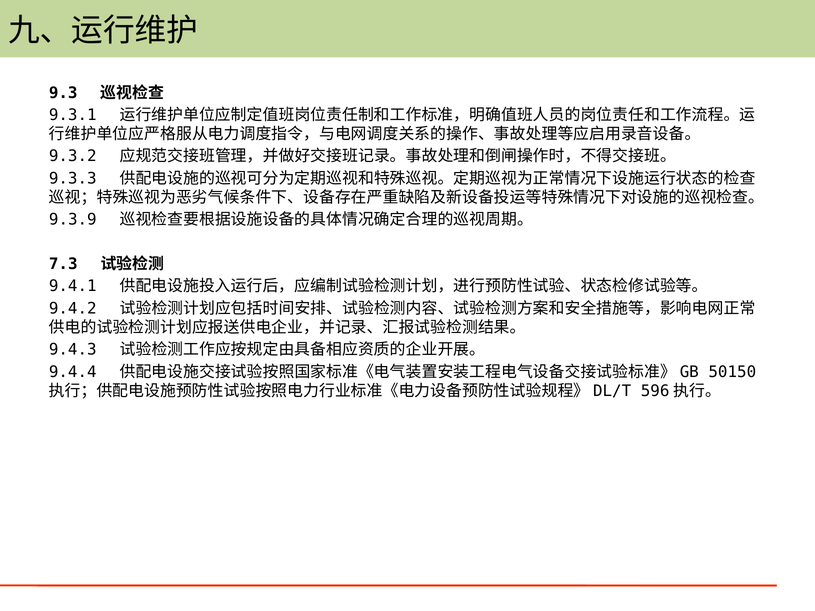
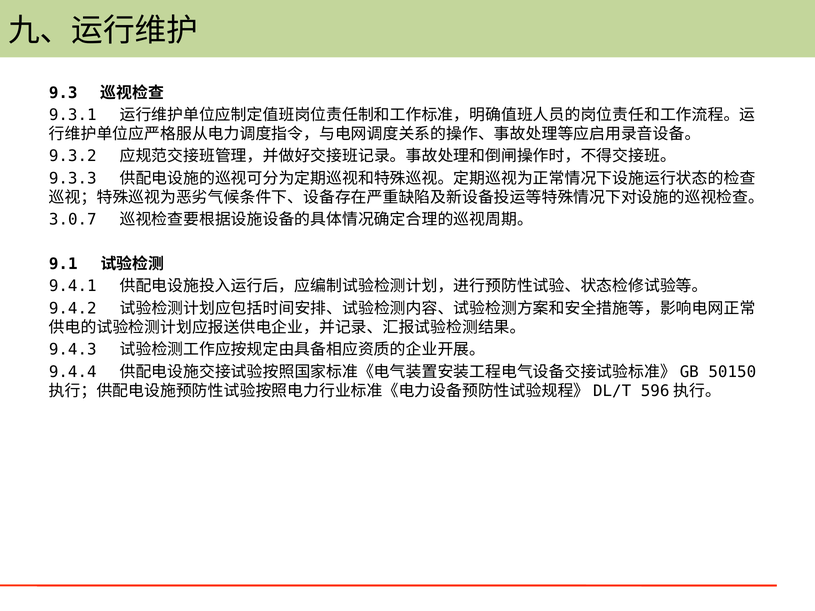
9.3.9: 9.3.9 -> 3.0.7
7.3: 7.3 -> 9.1
